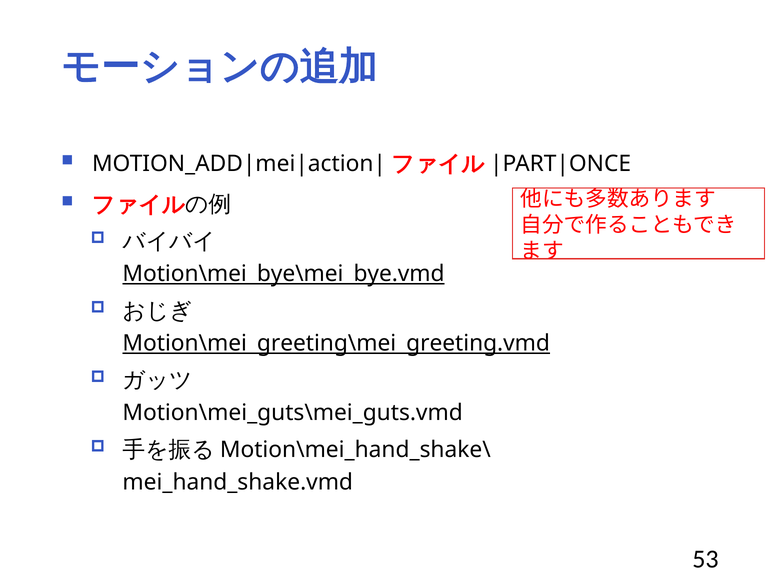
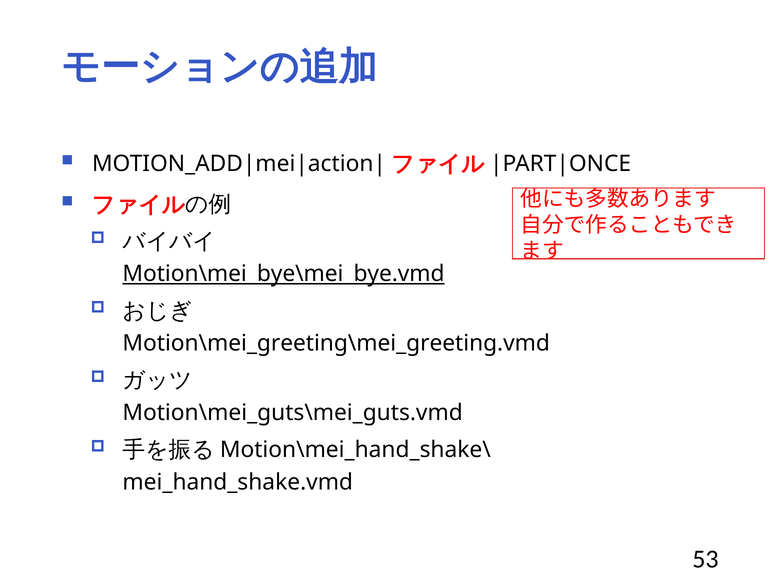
Motion\mei_greeting\mei_greeting.vmd underline: present -> none
